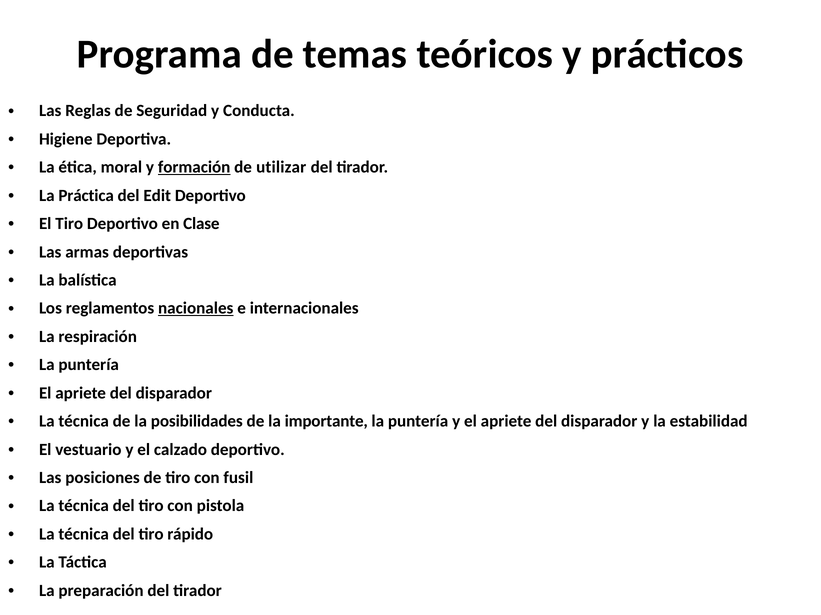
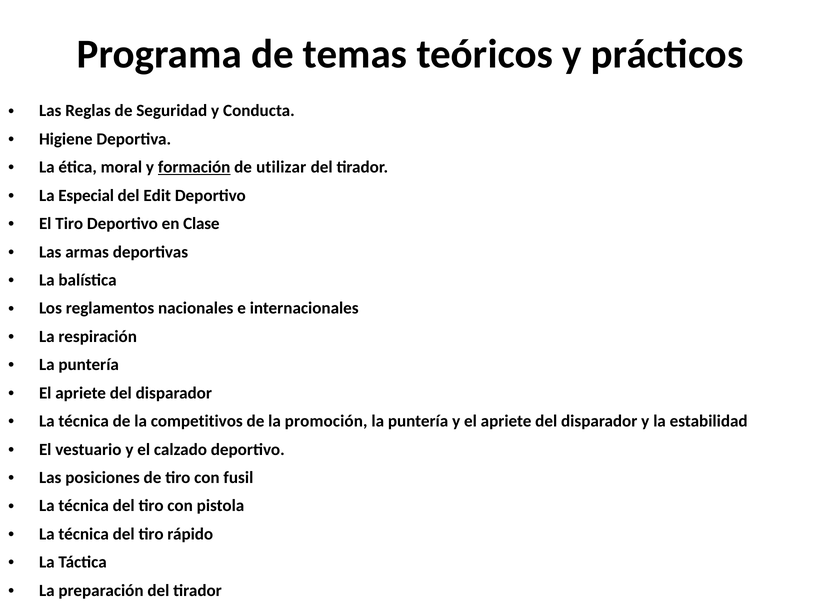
Práctica: Práctica -> Especial
nacionales underline: present -> none
posibilidades: posibilidades -> competitivos
importante: importante -> promoción
